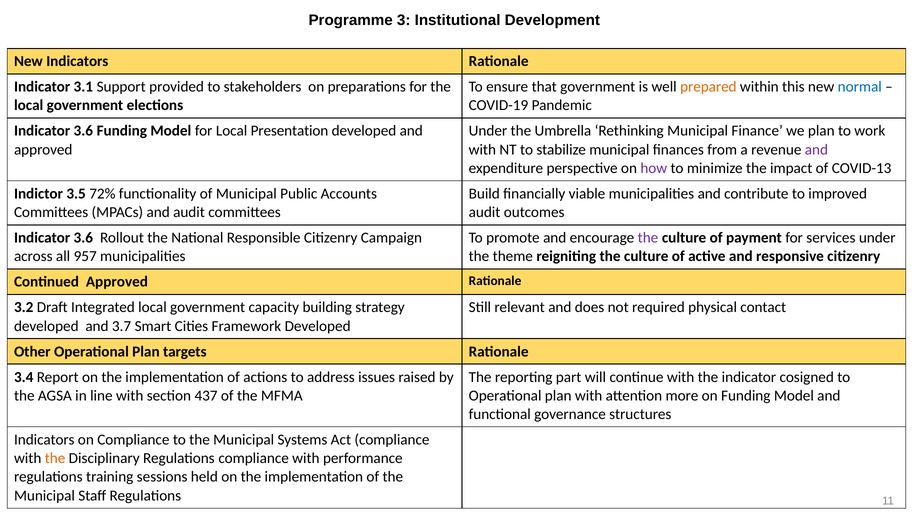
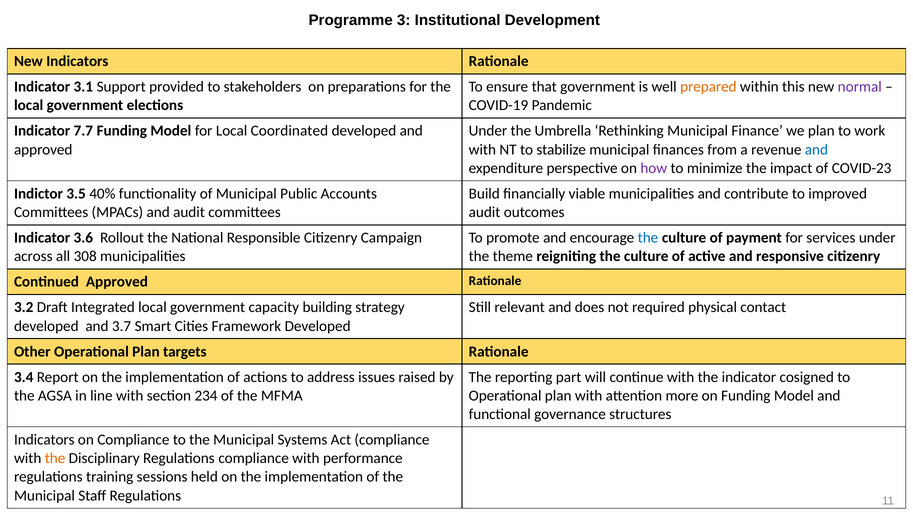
normal colour: blue -> purple
3.6 at (83, 131): 3.6 -> 7.7
Presentation: Presentation -> Coordinated
and at (816, 149) colour: purple -> blue
COVID-13: COVID-13 -> COVID-23
72%: 72% -> 40%
the at (648, 238) colour: purple -> blue
957: 957 -> 308
437: 437 -> 234
